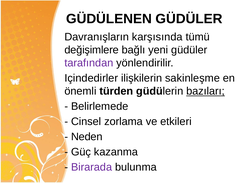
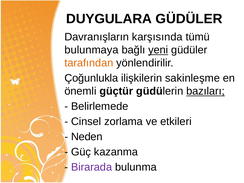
GÜDÜLENEN: GÜDÜLENEN -> DUYGULARA
değişimlere: değişimlere -> bulunmaya
yeni underline: none -> present
tarafından colour: purple -> orange
Içindedirler: Içindedirler -> Çoğunlukla
türden: türden -> güçtür
